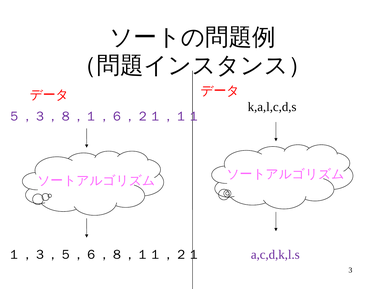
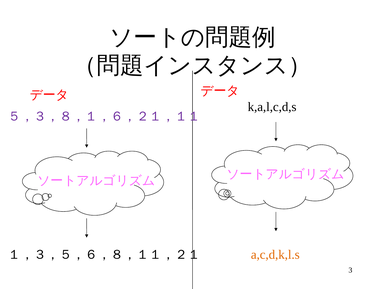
a,c,d,k,l.s colour: purple -> orange
